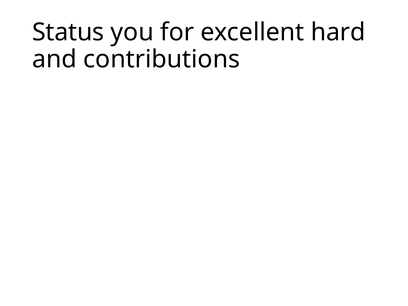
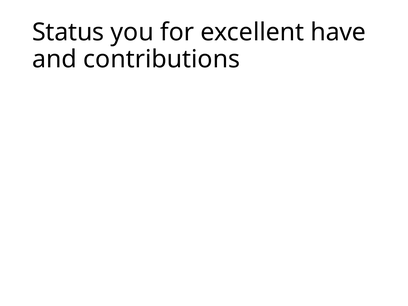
hard: hard -> have
